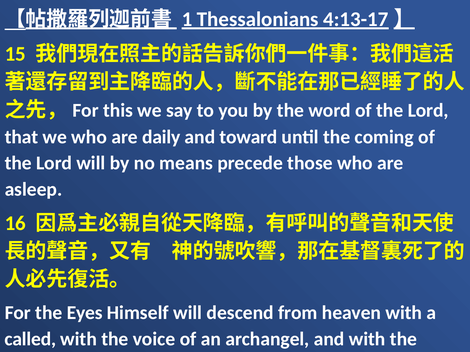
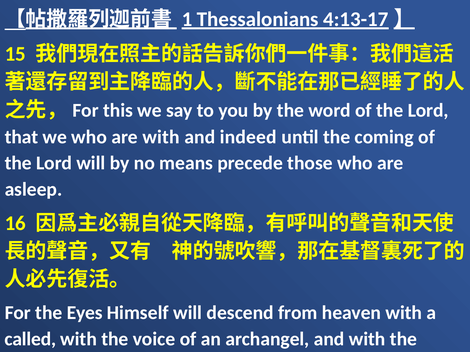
are daily: daily -> with
toward: toward -> indeed
